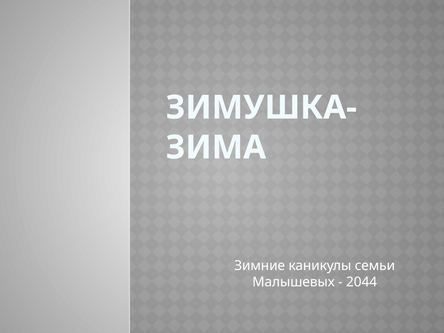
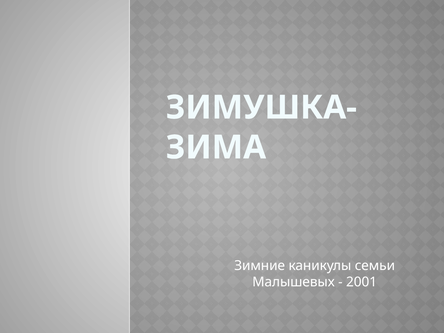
2044: 2044 -> 2001
